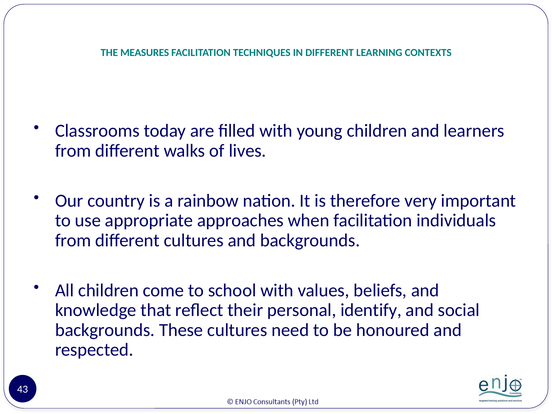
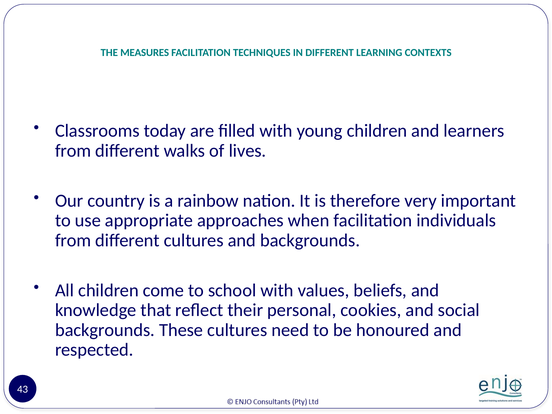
identify: identify -> cookies
